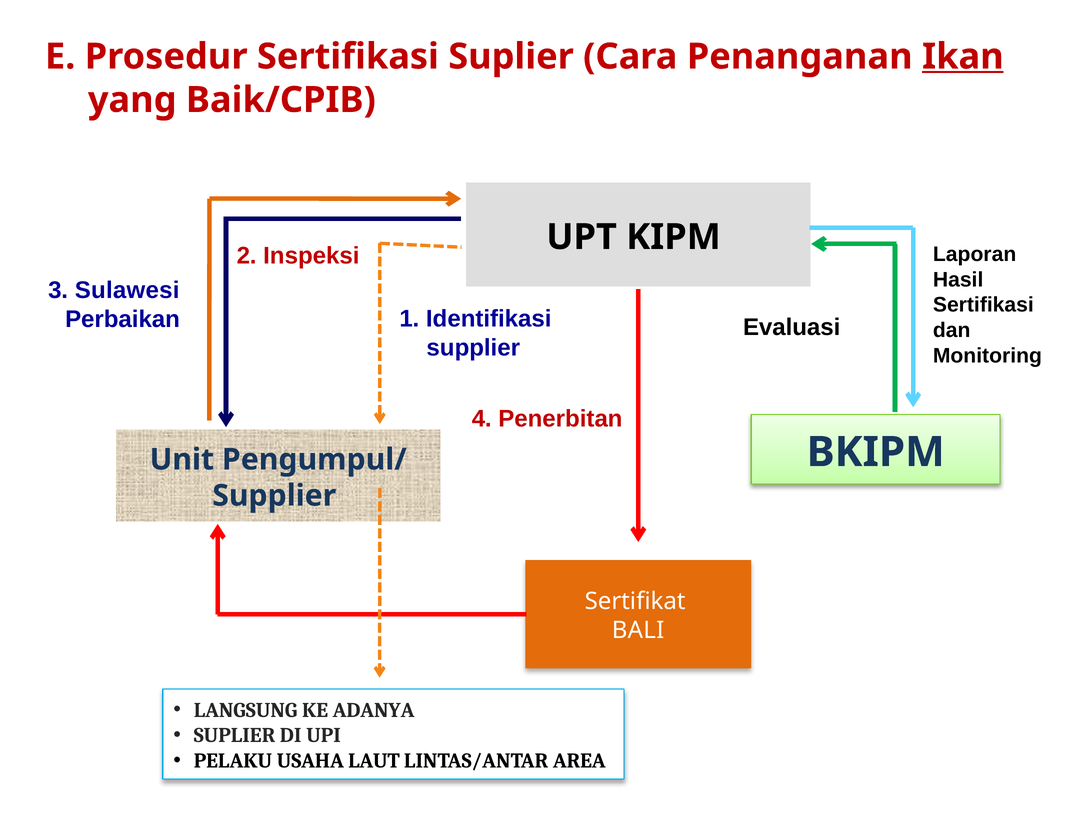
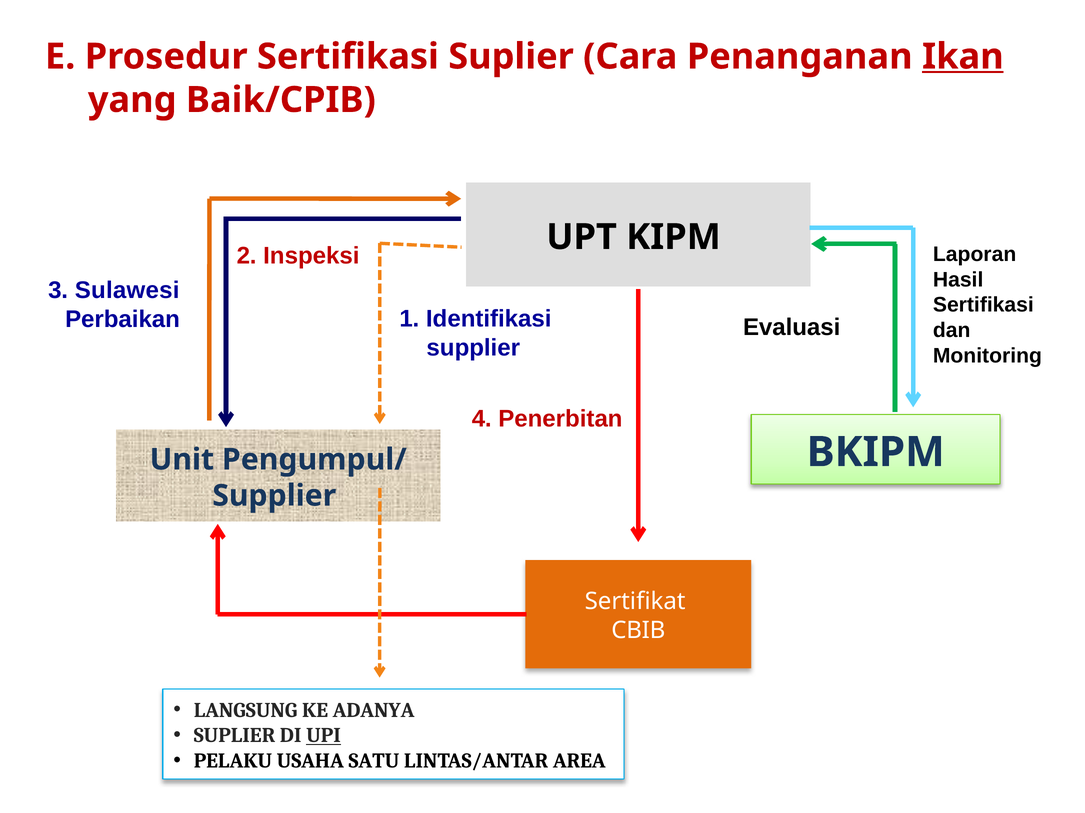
BALI: BALI -> CBIB
UPI underline: none -> present
LAUT: LAUT -> SATU
